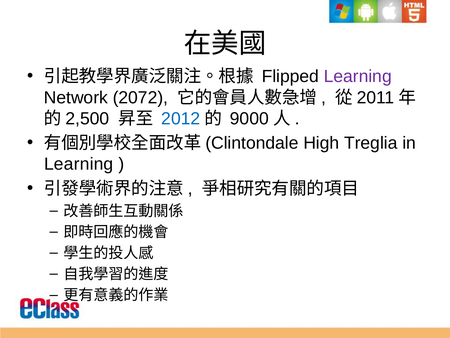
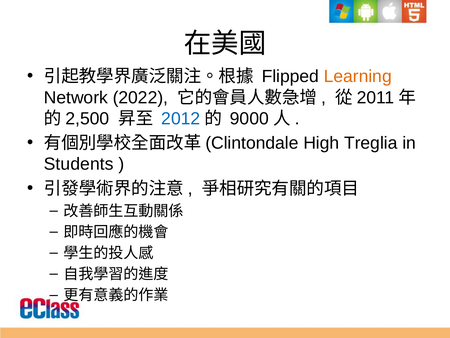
Learning at (358, 76) colour: purple -> orange
2072: 2072 -> 2022
Learning at (79, 164): Learning -> Students
